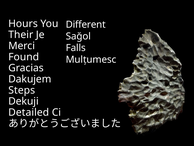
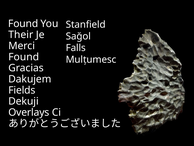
Hours at (23, 24): Hours -> Found
Different: Different -> Stanfield
Steps: Steps -> Fields
Detailed: Detailed -> Overlays
